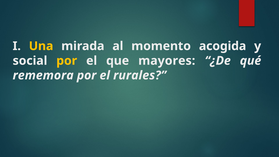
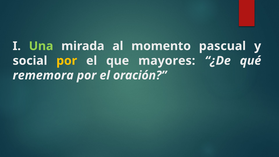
Una colour: yellow -> light green
acogida: acogida -> pascual
rurales: rurales -> oración
